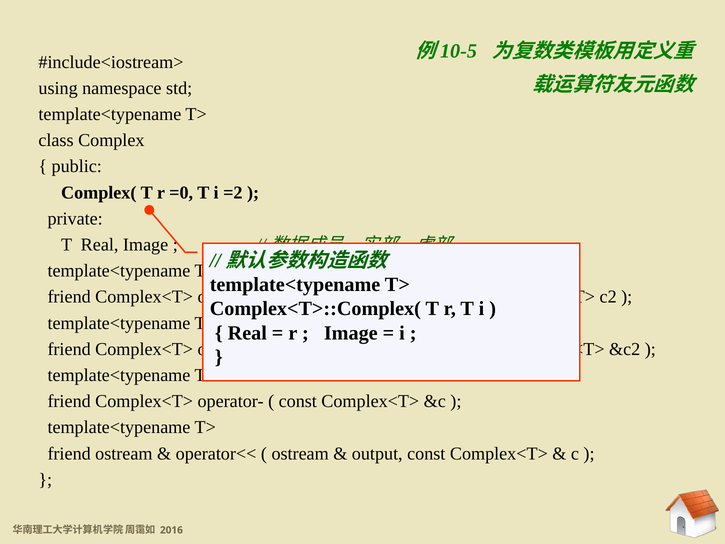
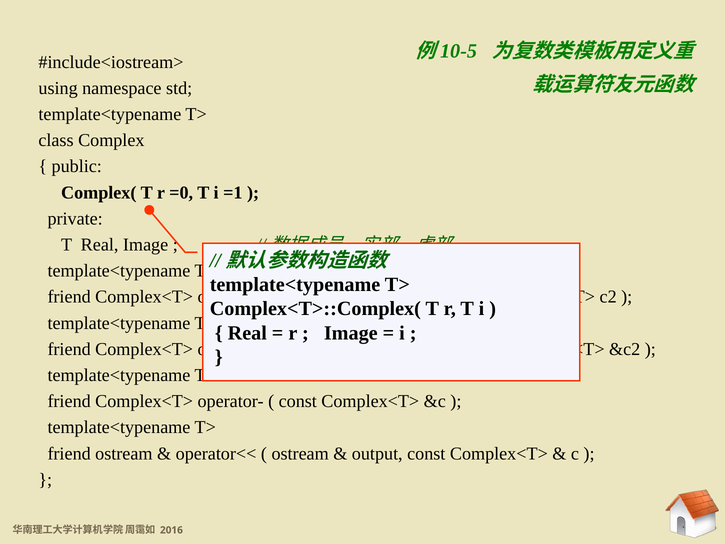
=2: =2 -> =1
